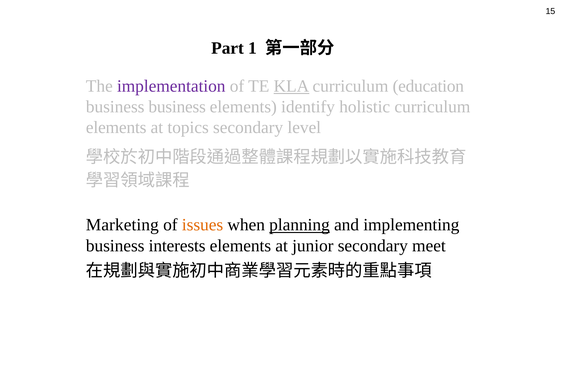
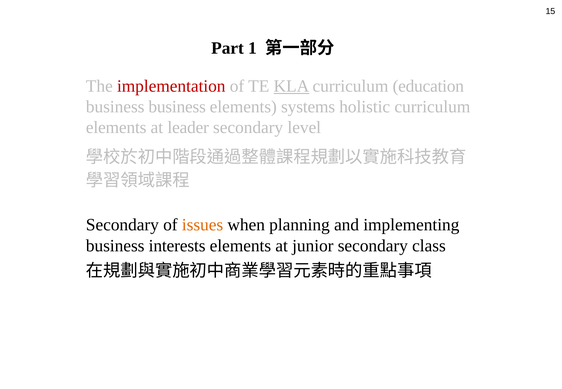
implementation colour: purple -> red
identify: identify -> systems
topics: topics -> leader
Marketing at (122, 225): Marketing -> Secondary
planning underline: present -> none
meet: meet -> class
